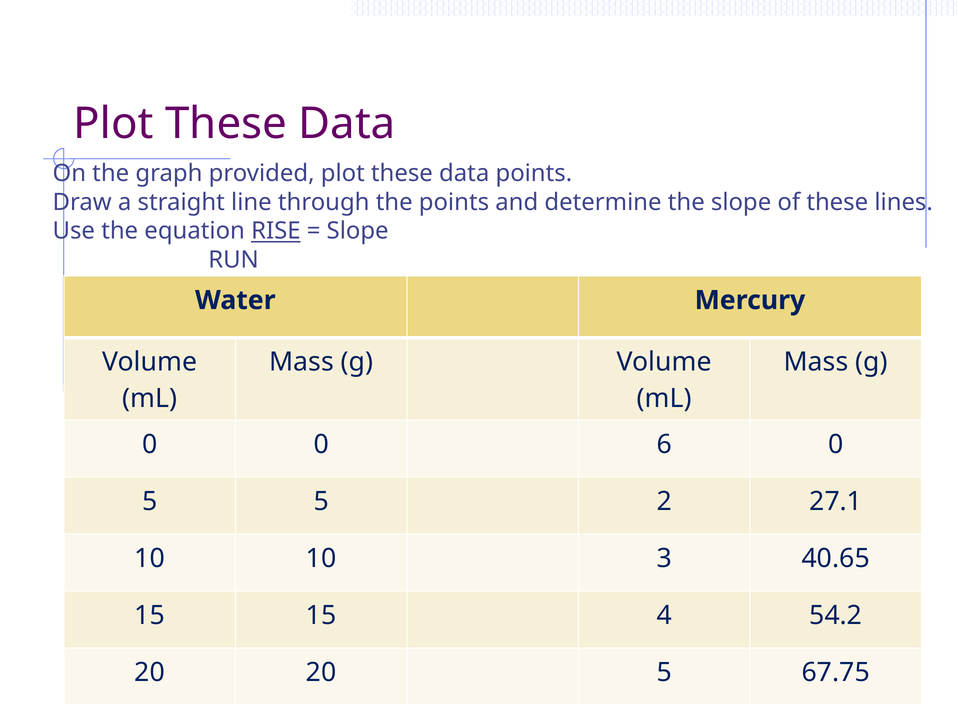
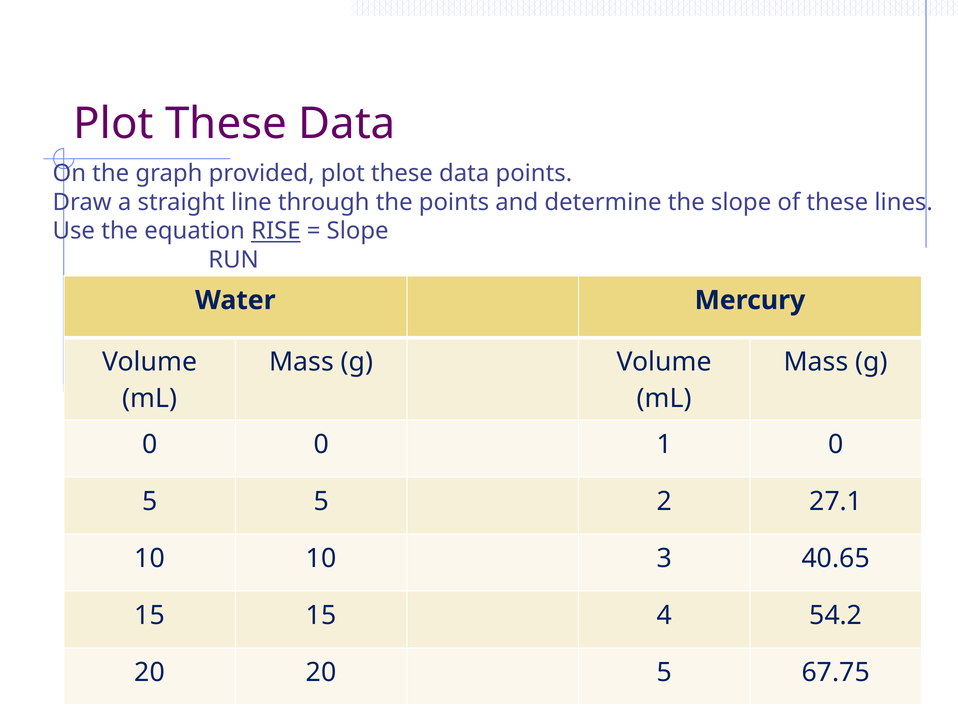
6: 6 -> 1
